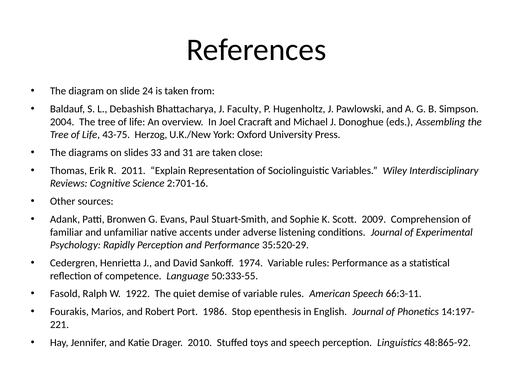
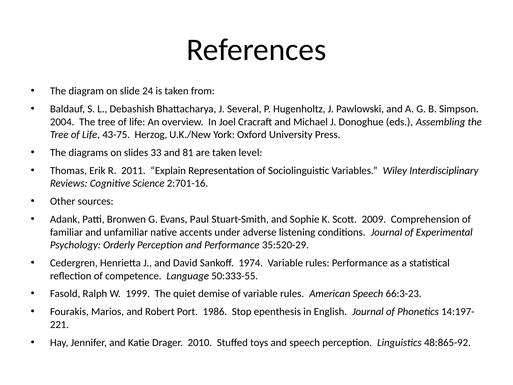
Faculty: Faculty -> Several
31: 31 -> 81
close: close -> level
Rapidly: Rapidly -> Orderly
1922: 1922 -> 1999
66:3-11: 66:3-11 -> 66:3-23
